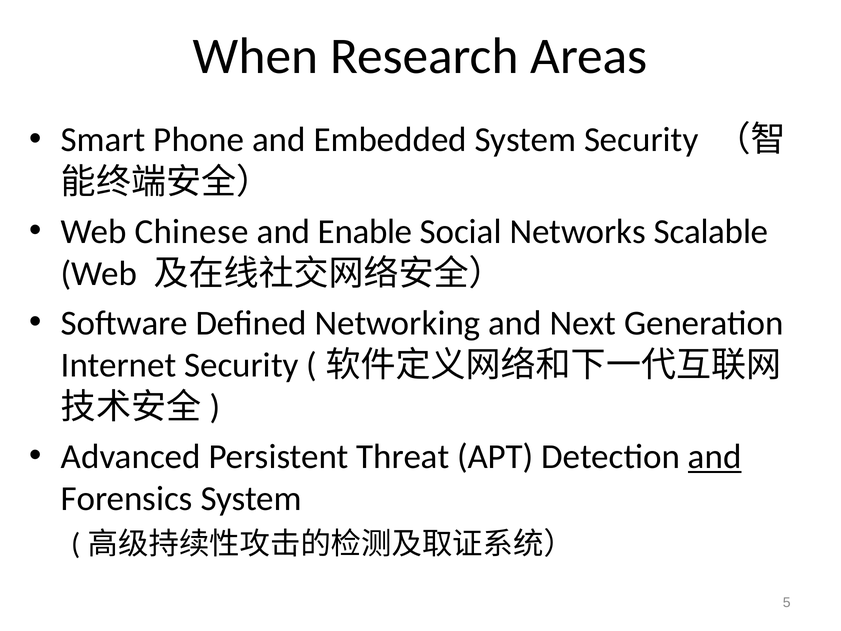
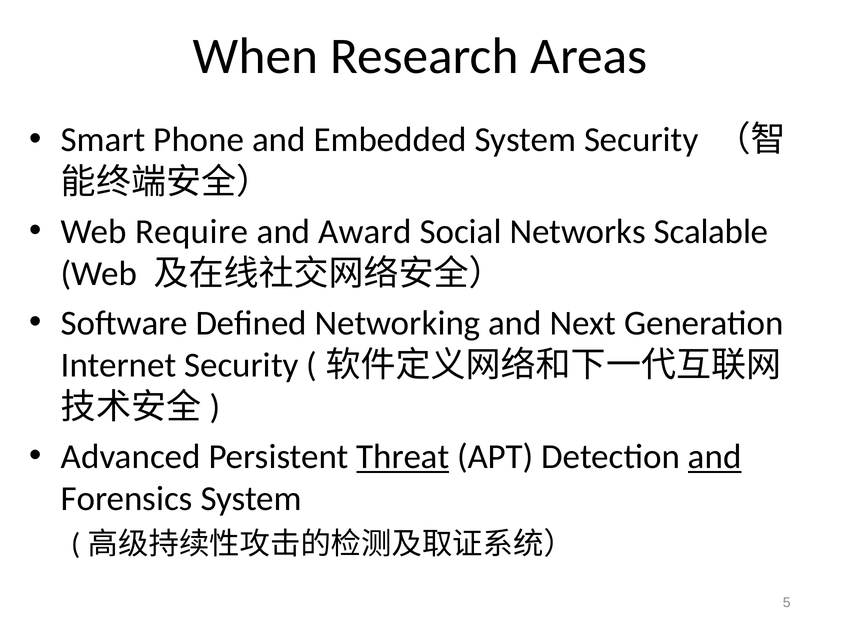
Chinese: Chinese -> Require
Enable: Enable -> Award
Threat underline: none -> present
